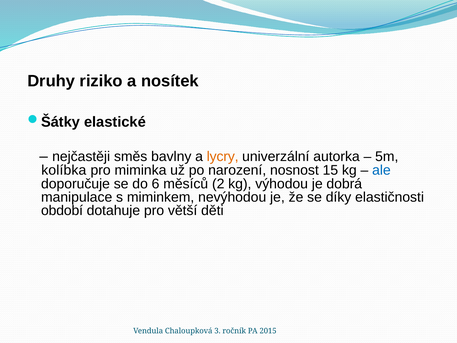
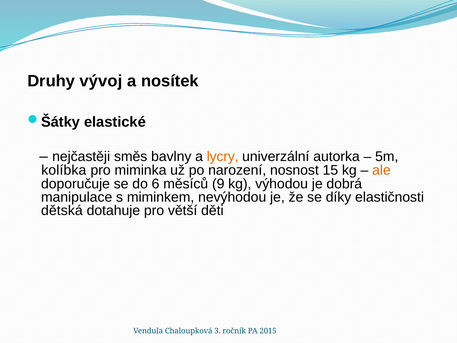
riziko: riziko -> vývoj
ale colour: blue -> orange
2: 2 -> 9
období: období -> dětská
